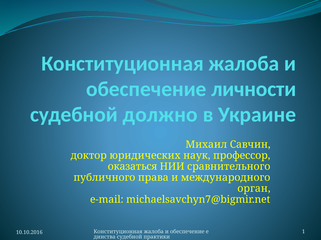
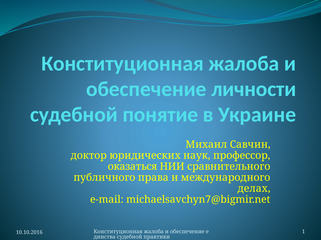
должно: должно -> понятие
орган: орган -> делах
